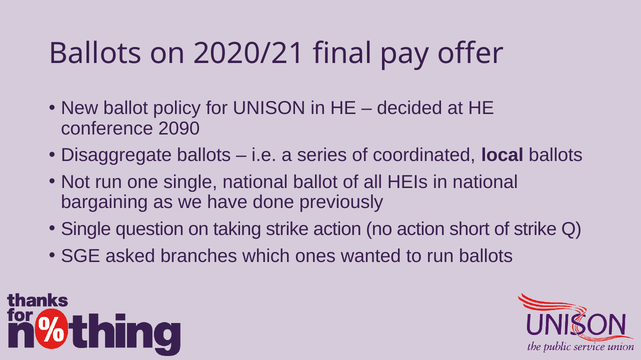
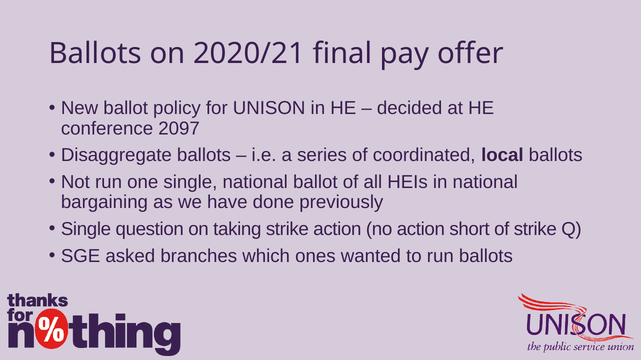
2090: 2090 -> 2097
